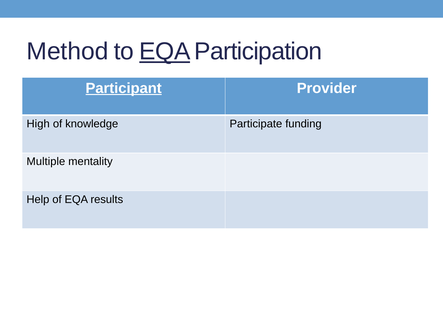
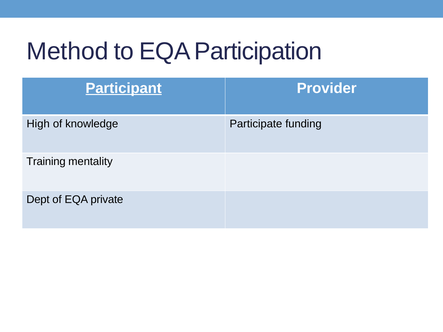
EQA at (165, 52) underline: present -> none
Multiple: Multiple -> Training
Help: Help -> Dept
results: results -> private
